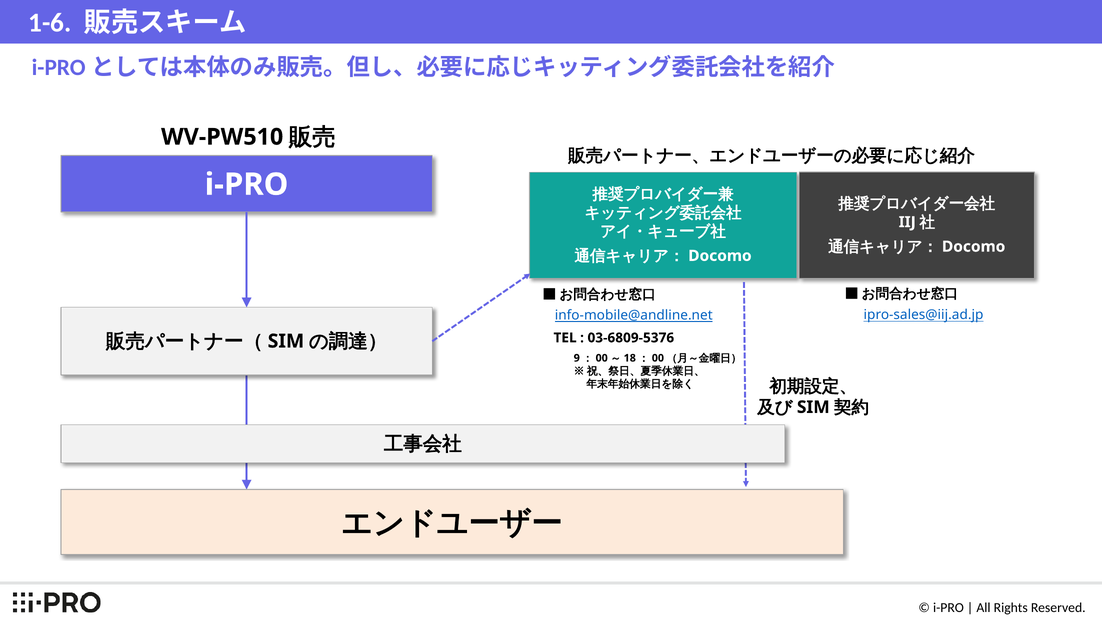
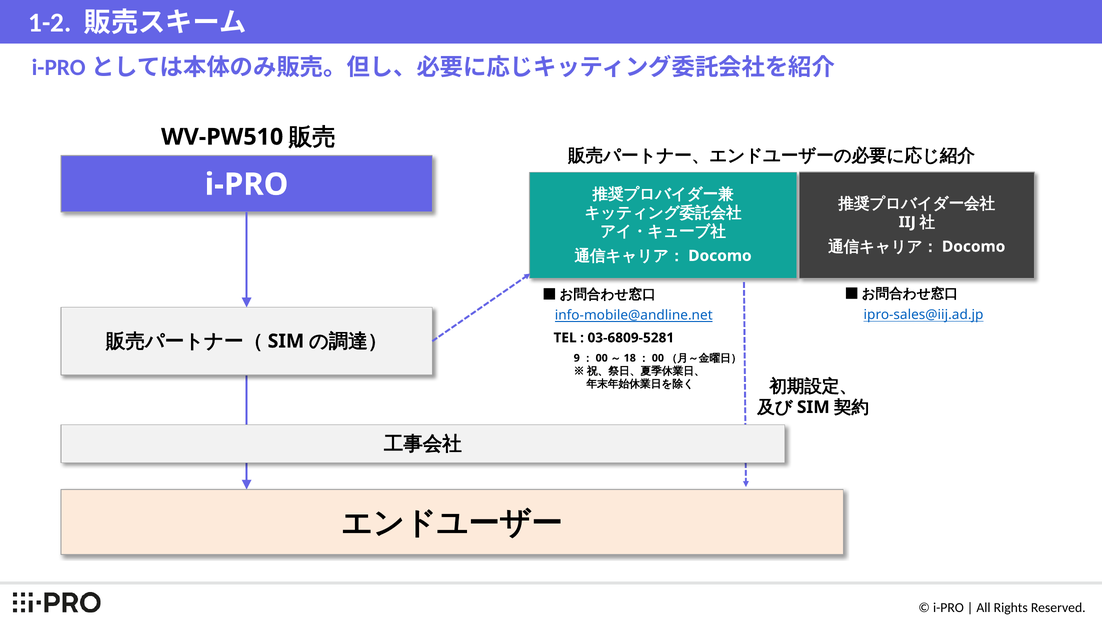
1-6: 1-6 -> 1-2
03-6809-5376: 03-6809-5376 -> 03-6809-5281
